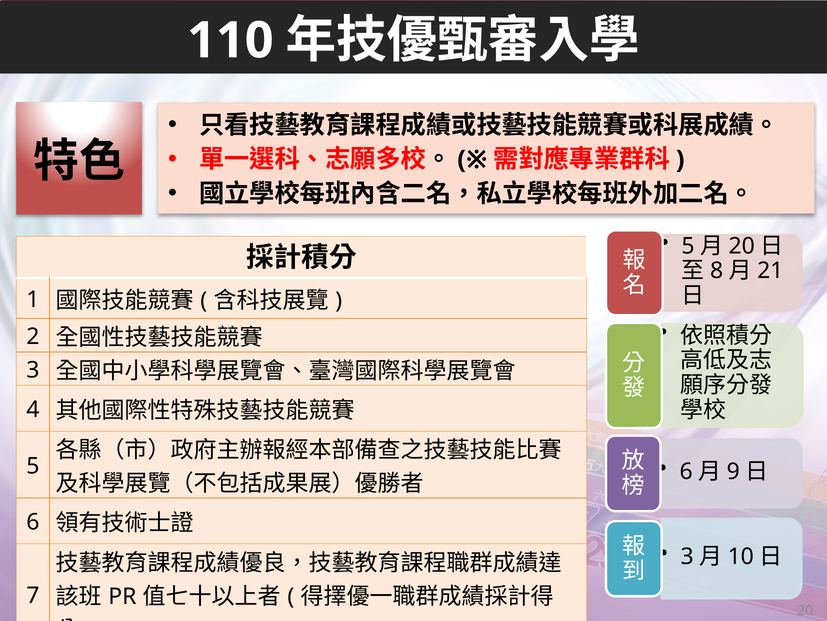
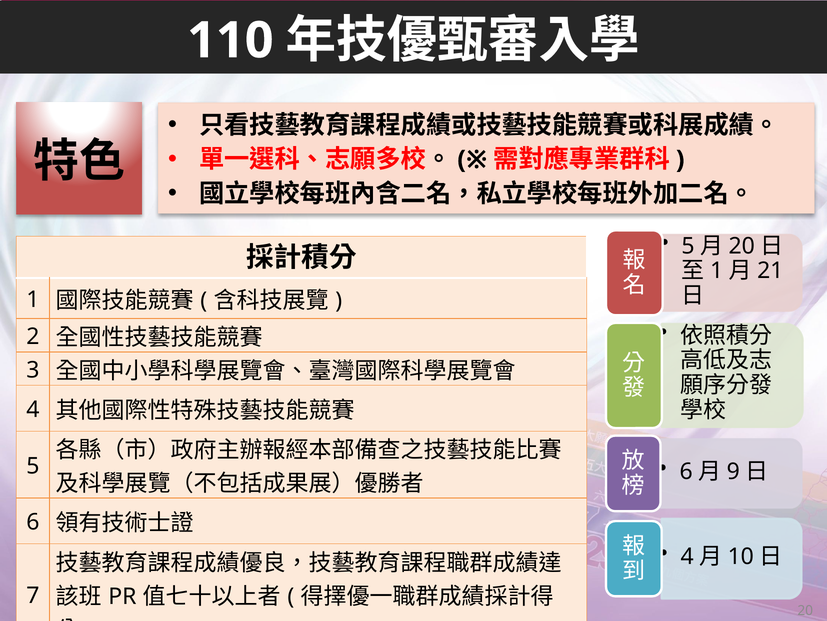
8 at (717, 270): 8 -> 1
3 at (687, 556): 3 -> 4
